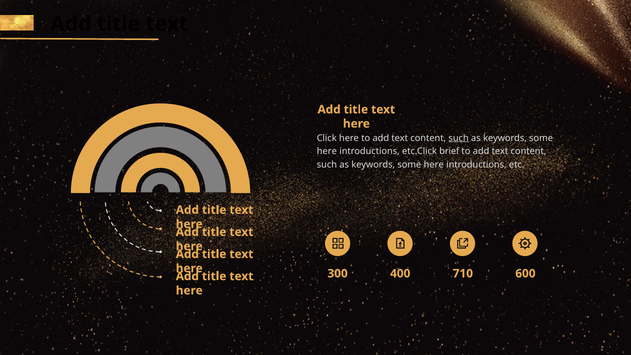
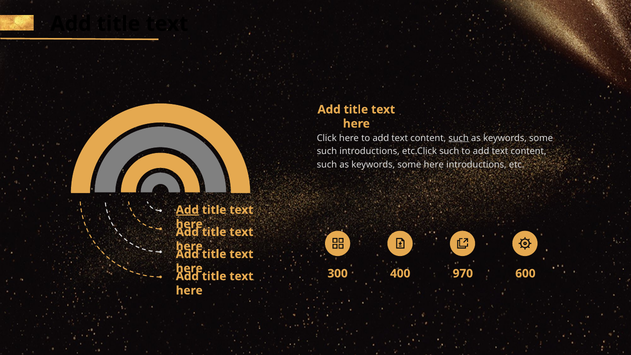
here at (327, 151): here -> such
etc.Click brief: brief -> such
Add at (187, 210) underline: none -> present
710: 710 -> 970
